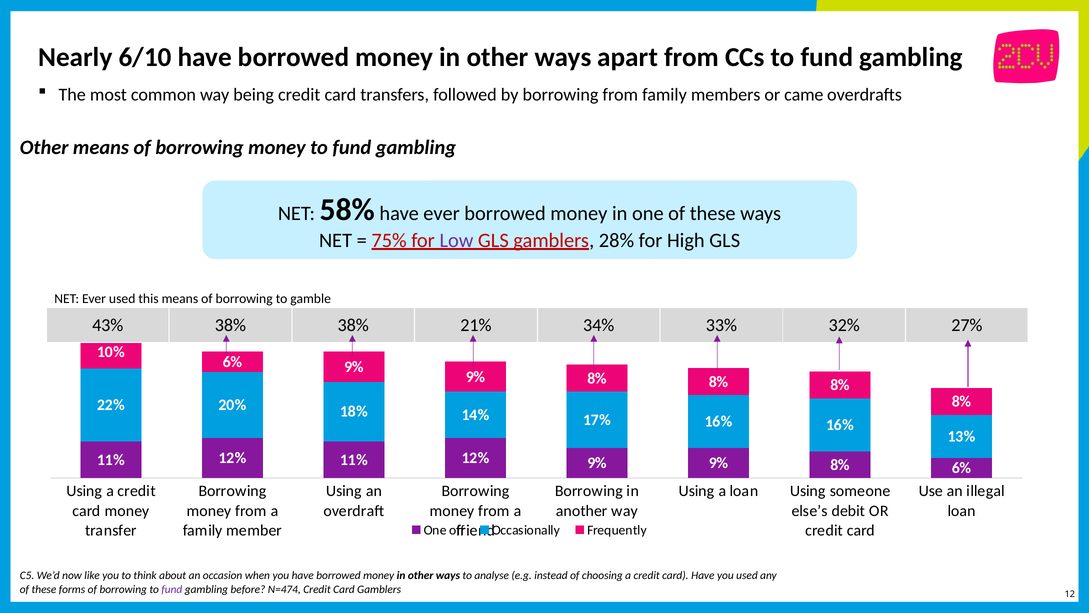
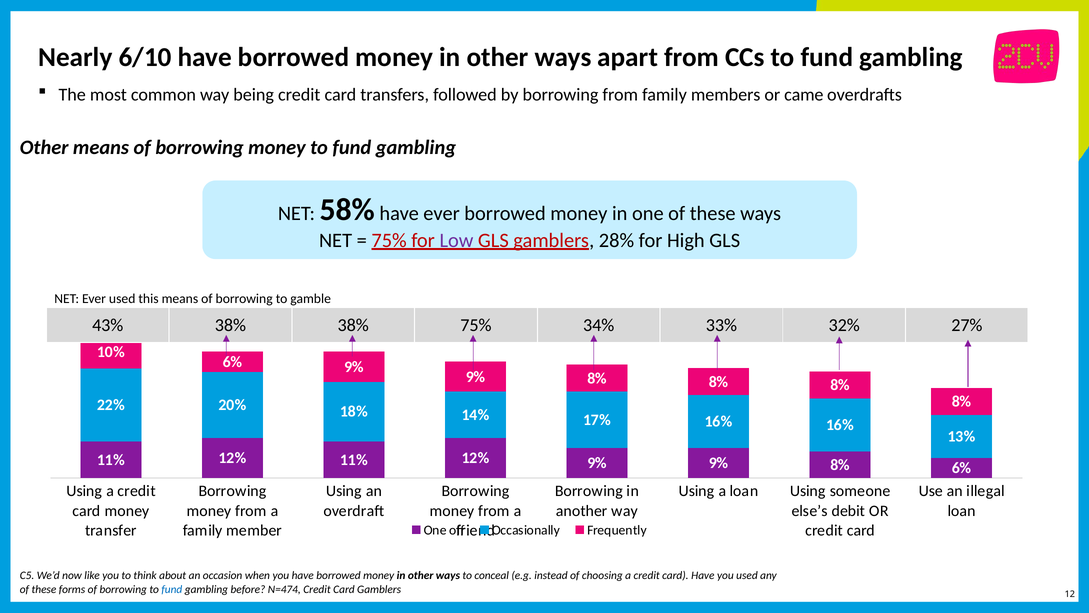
38% 21%: 21% -> 75%
analyse: analyse -> conceal
fund at (172, 589) colour: purple -> blue
